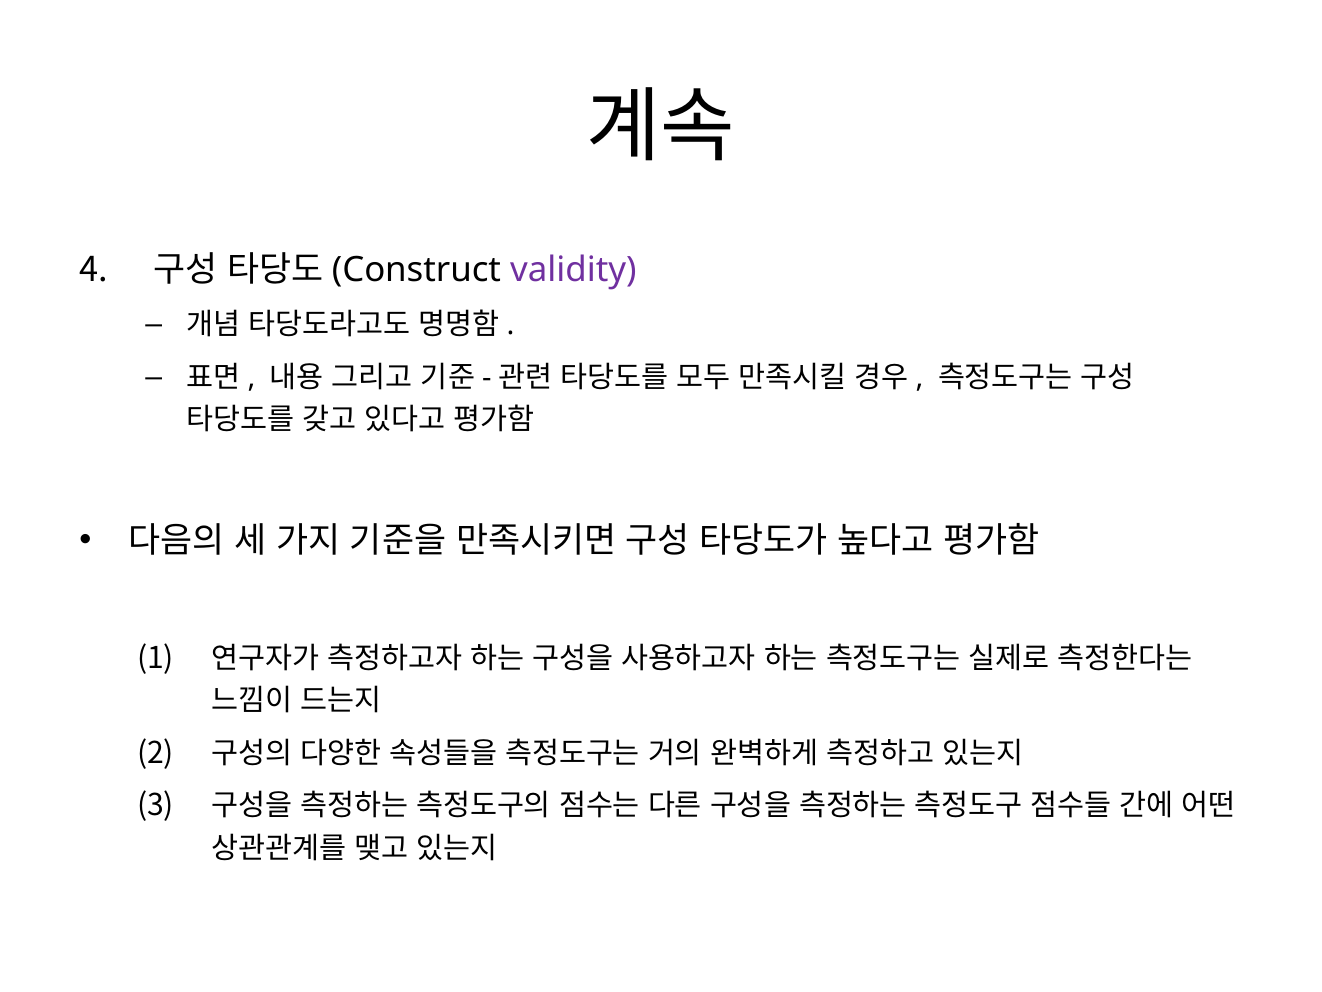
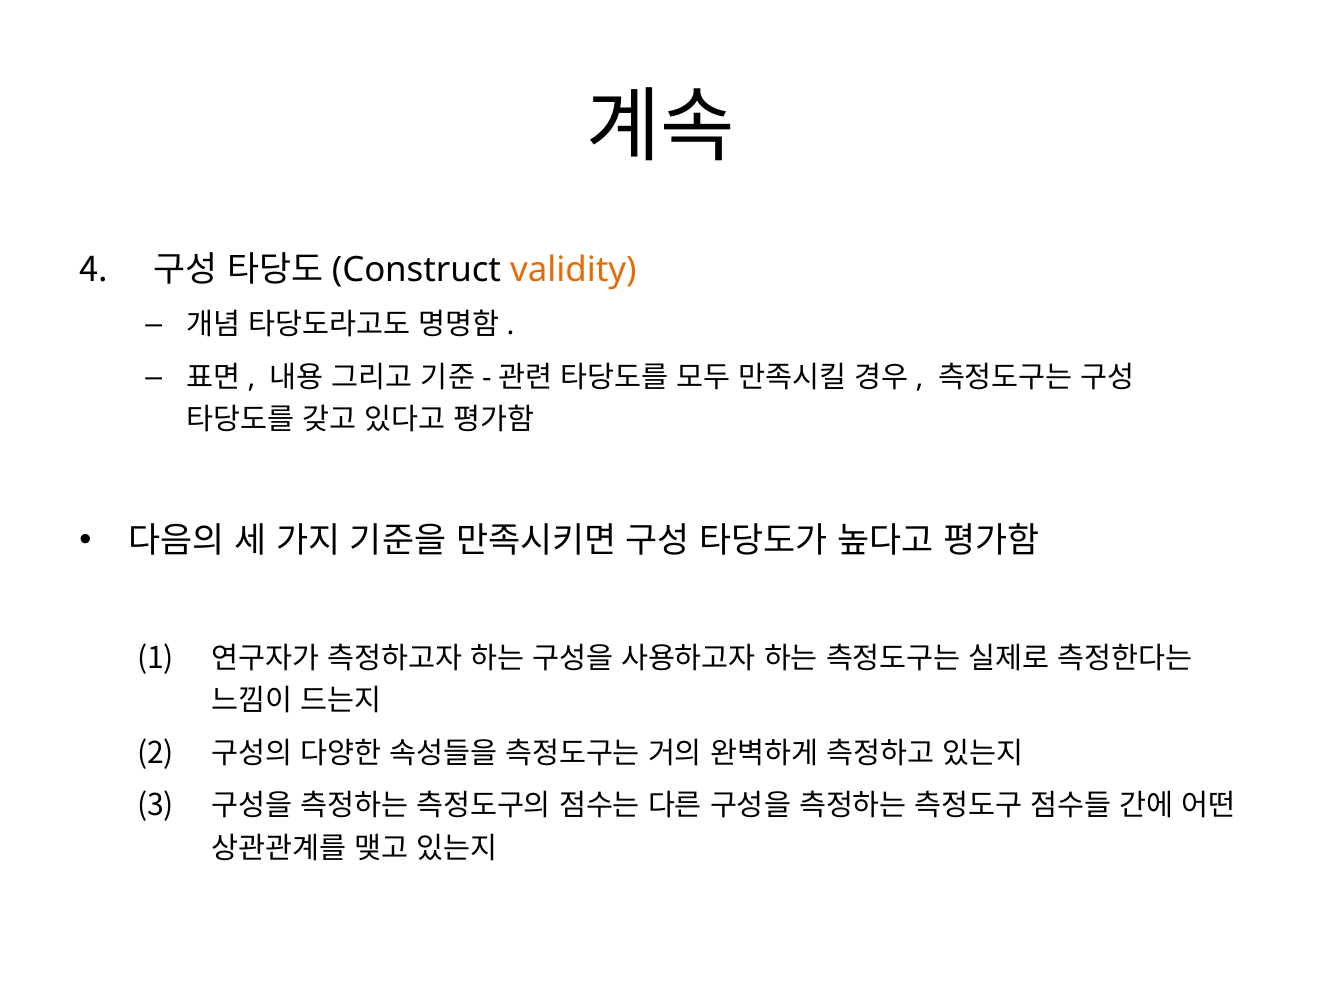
validity colour: purple -> orange
